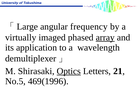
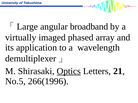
frequency: frequency -> broadband
array underline: present -> none
469(1996: 469(1996 -> 266(1996
